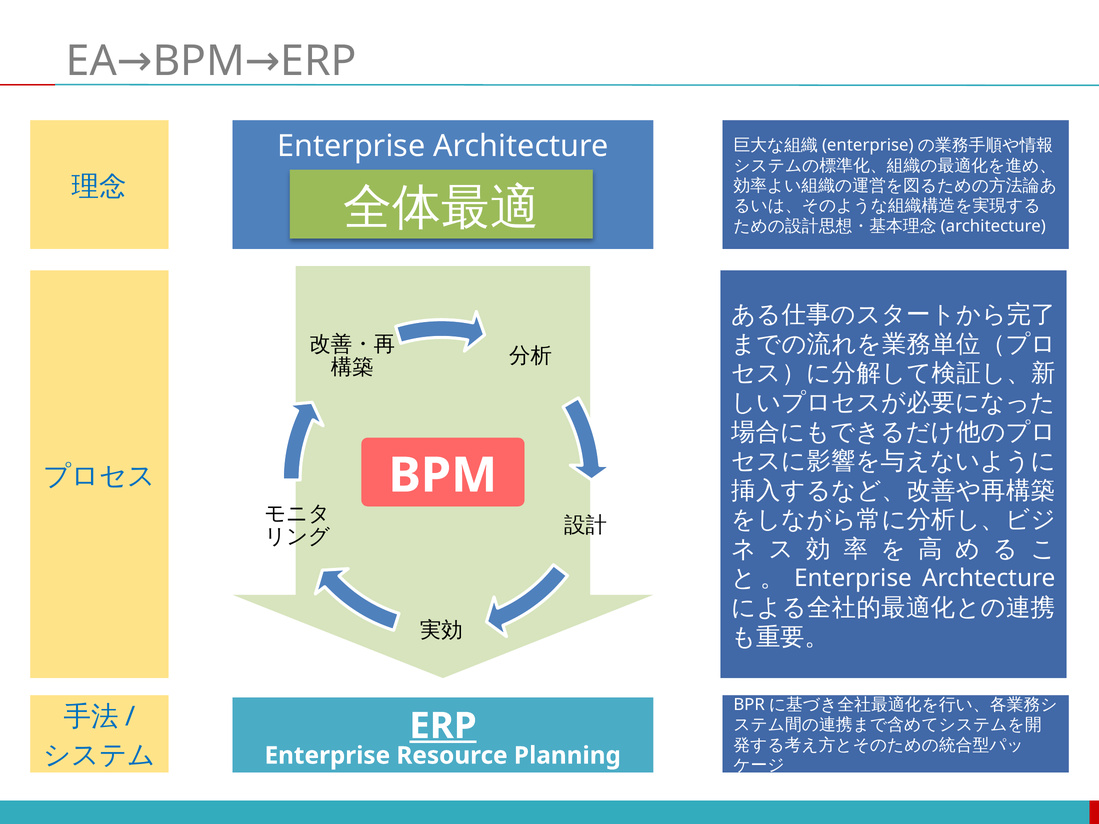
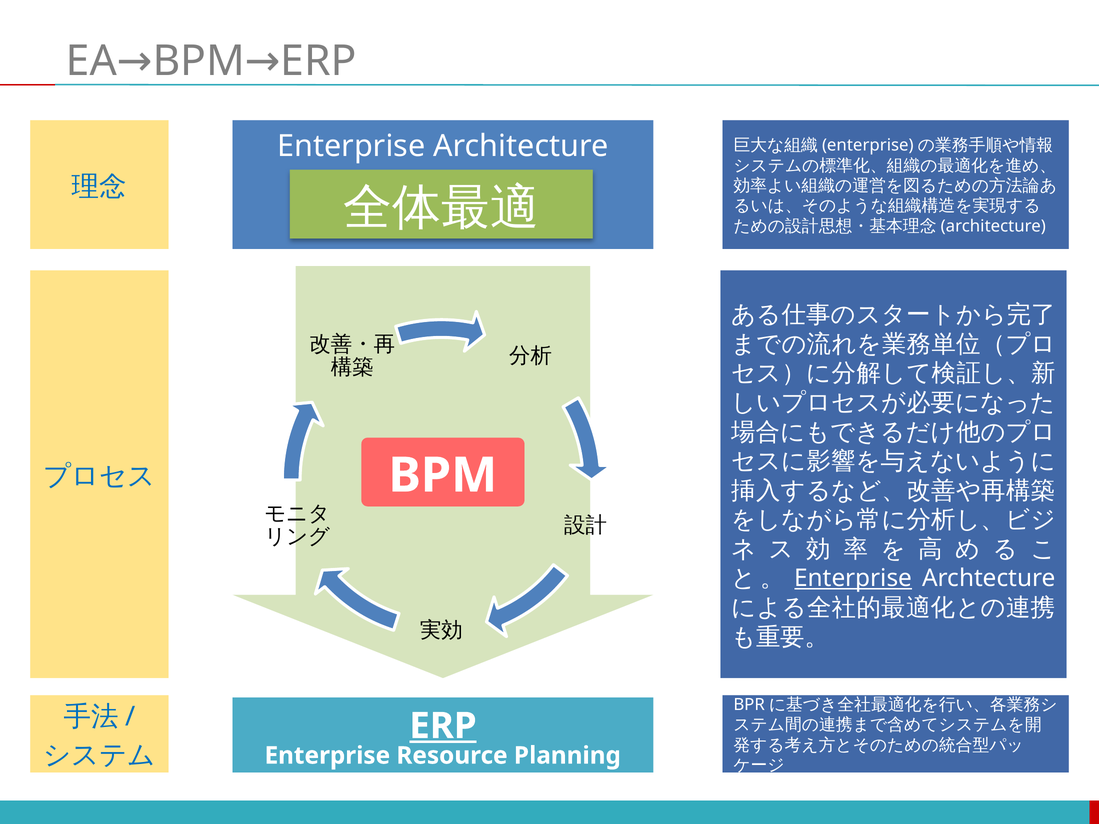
Enterprise at (853, 579) underline: none -> present
